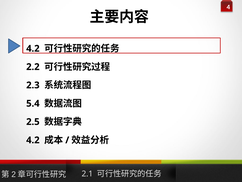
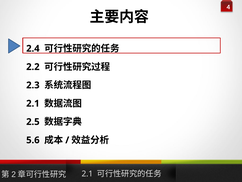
4.2 at (33, 48): 4.2 -> 2.4
5.4 at (33, 103): 5.4 -> 2.1
4.2 at (33, 140): 4.2 -> 5.6
